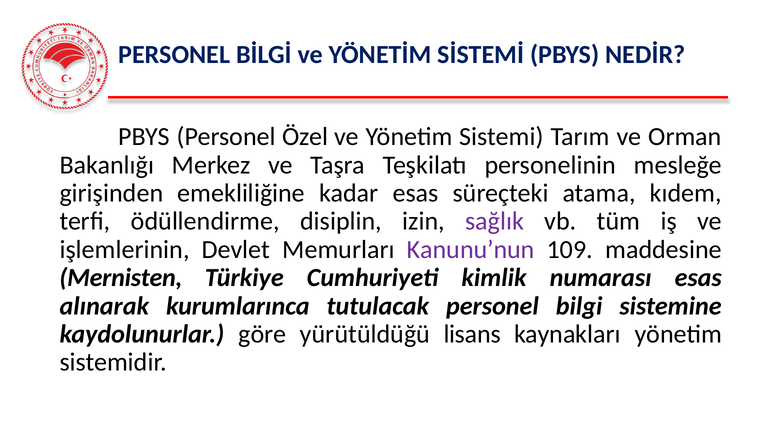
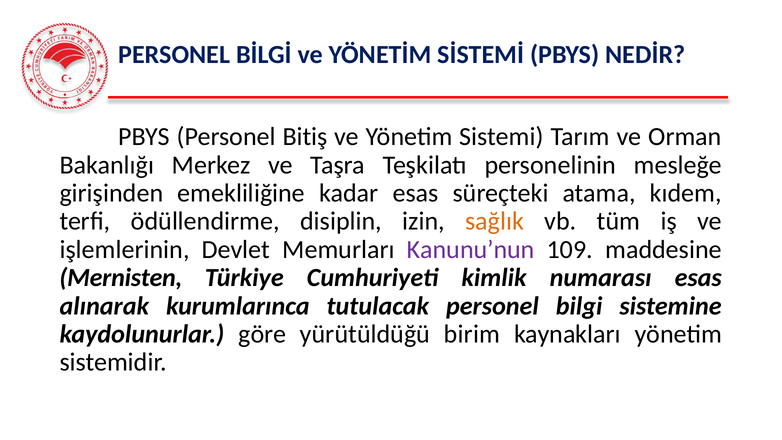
Özel: Özel -> Bitiş
sağlık colour: purple -> orange
lisans: lisans -> birim
